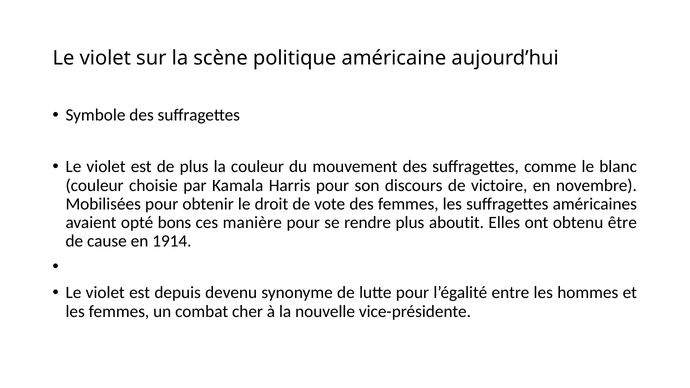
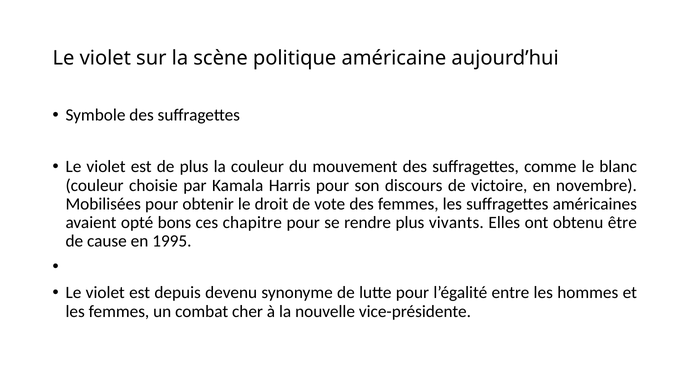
manière: manière -> chapitre
aboutit: aboutit -> vivants
1914: 1914 -> 1995
